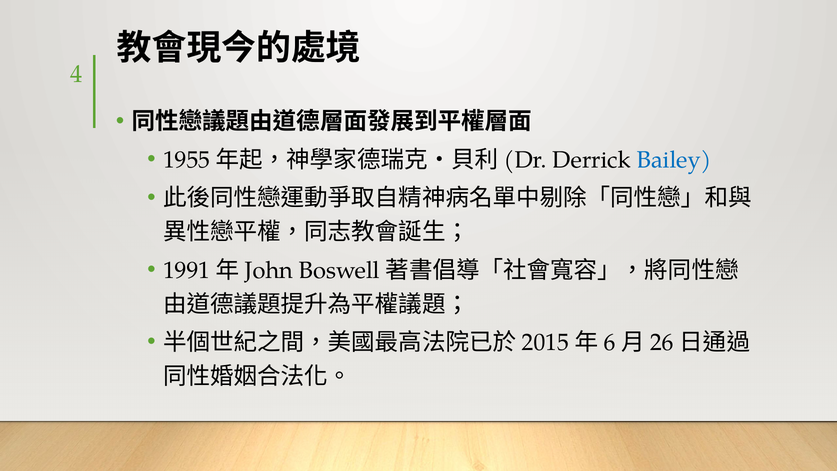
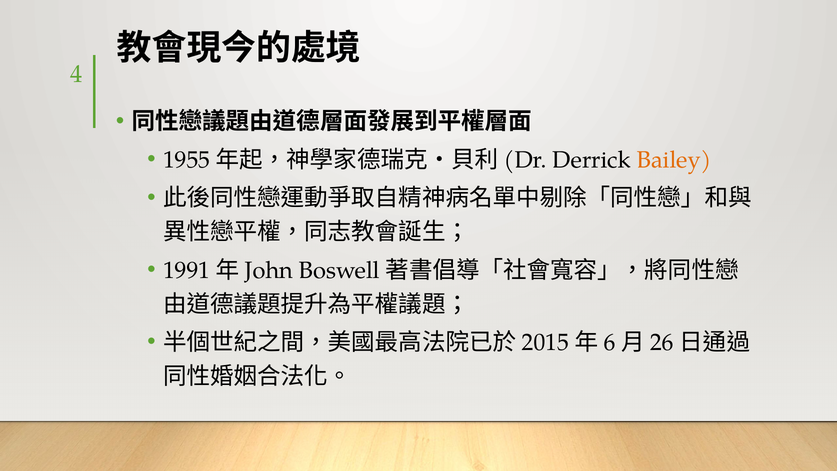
Bailey colour: blue -> orange
